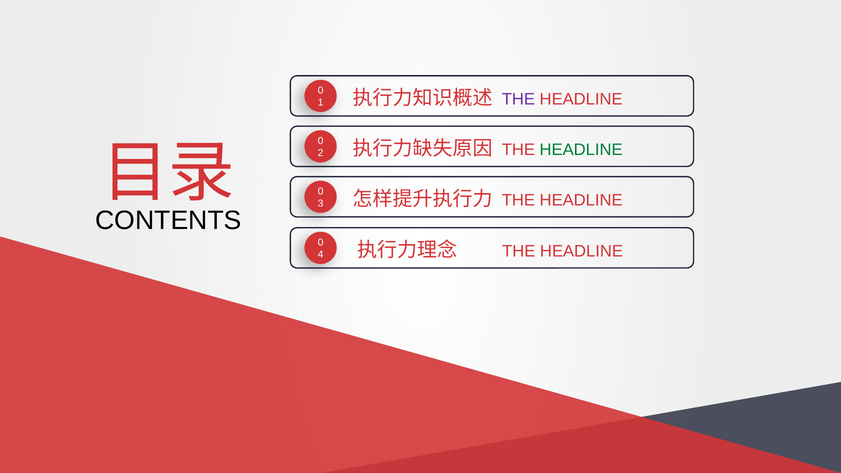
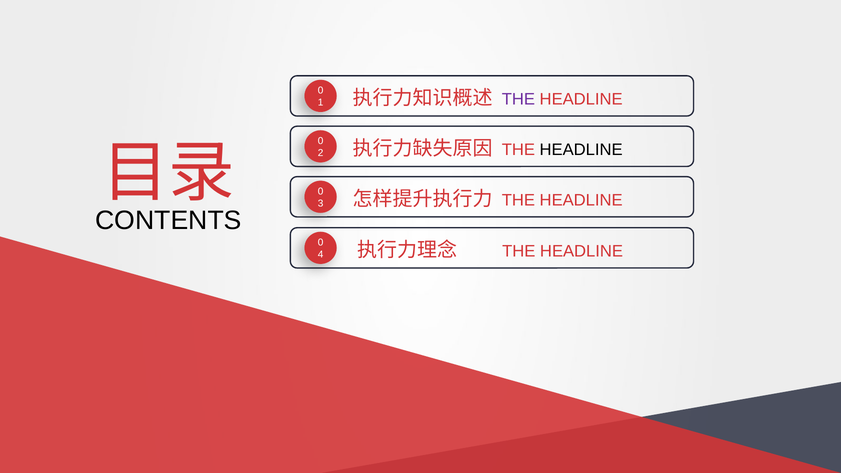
HEADLINE at (581, 150) colour: green -> black
